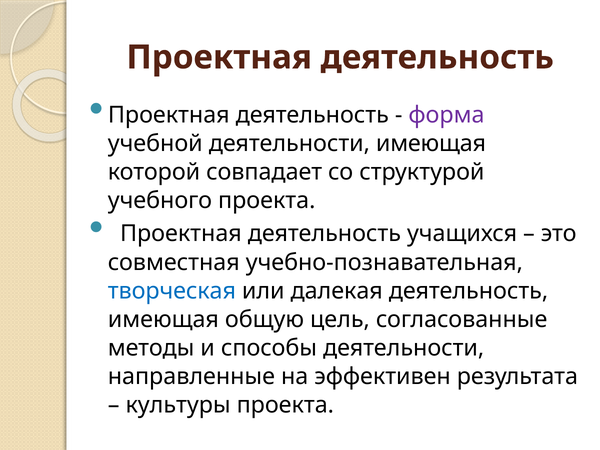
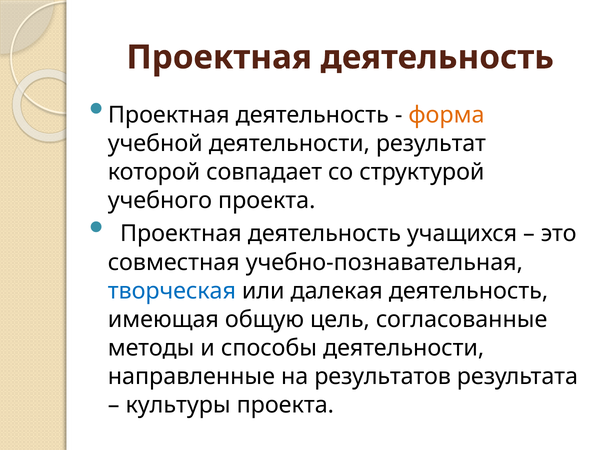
форма colour: purple -> orange
деятельности имеющая: имеющая -> результат
эффективен: эффективен -> результатов
